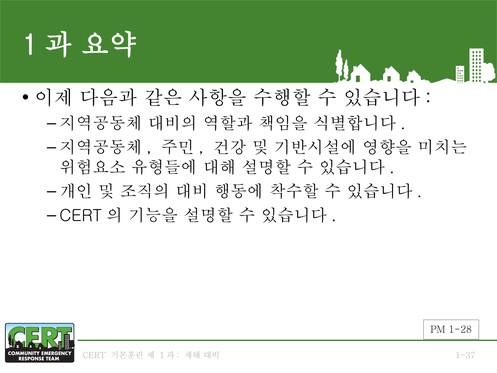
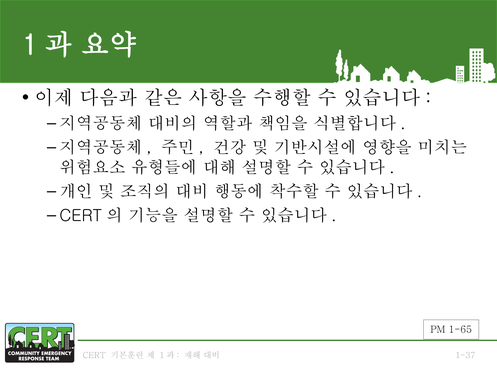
1-28: 1-28 -> 1-65
